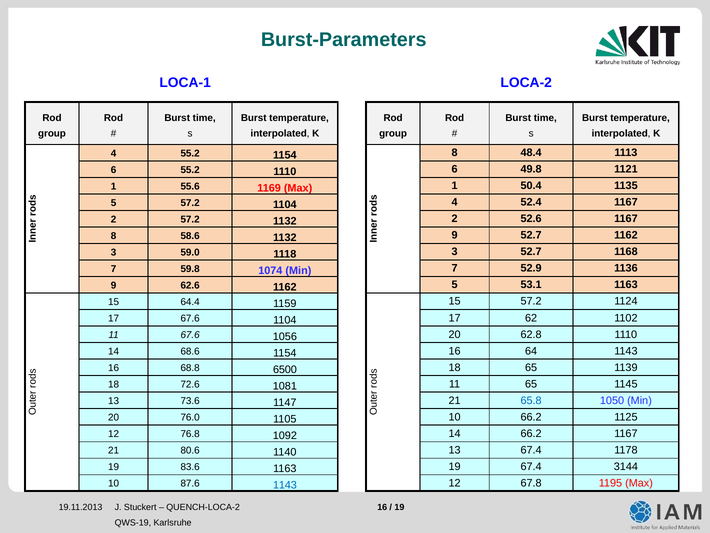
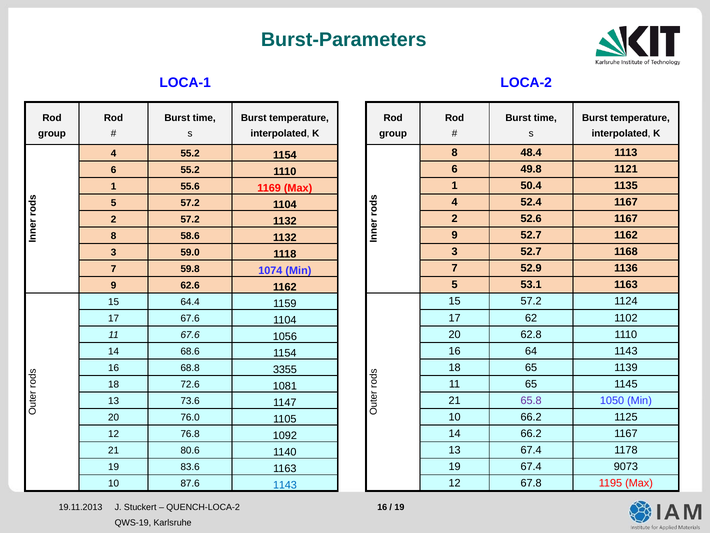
6500: 6500 -> 3355
65.8 colour: blue -> purple
3144: 3144 -> 9073
